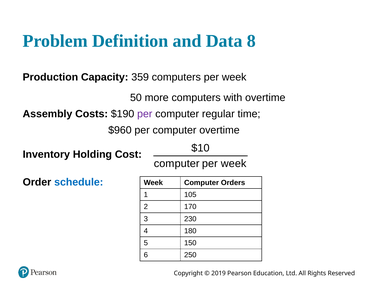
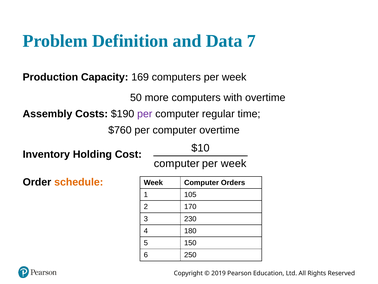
8: 8 -> 7
359: 359 -> 169
$960: $960 -> $760
schedule colour: blue -> orange
